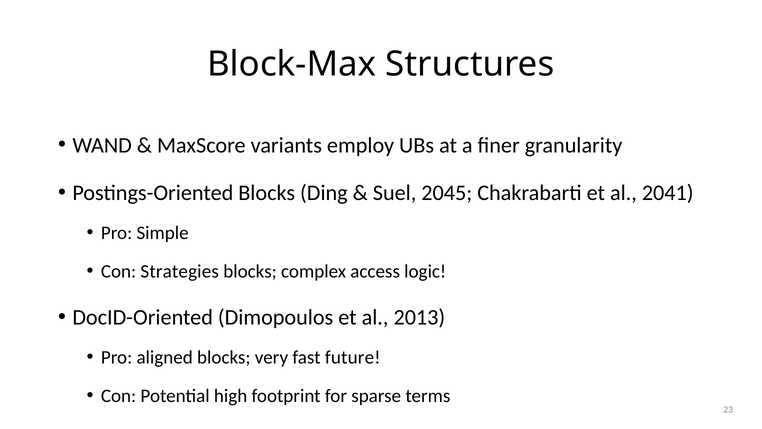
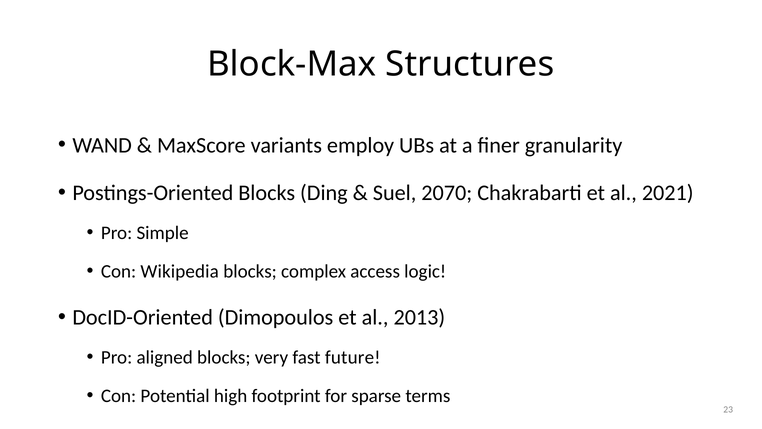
2045: 2045 -> 2070
2041: 2041 -> 2021
Strategies: Strategies -> Wikipedia
